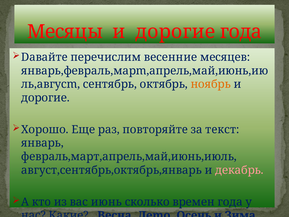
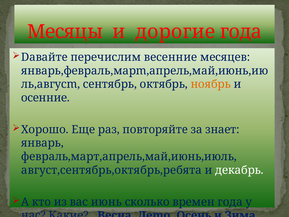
дорогие at (45, 98): дорогие -> осенние
тeкст: тeкст -> знает
август,сентябрь,октябрь,январь: август,сентябрь,октябрь,январь -> август,сентябрь,октябрь,ребята
декабрь colour: pink -> white
